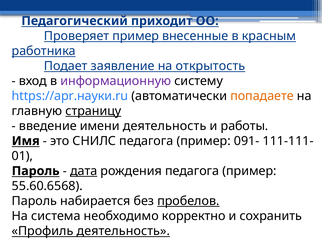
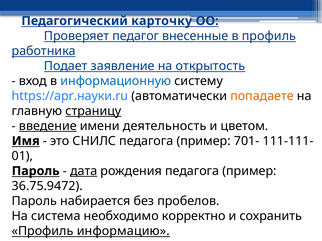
приходит: приходит -> карточку
Проверяет пример: пример -> педагог
в красным: красным -> профиль
информационную colour: purple -> blue
введение underline: none -> present
работы: работы -> цветом
091-: 091- -> 701-
55.60.6568: 55.60.6568 -> 36.75.9472
пробелов underline: present -> none
Профиль деятельность: деятельность -> информацию
